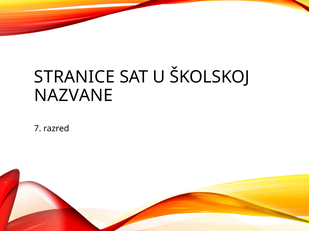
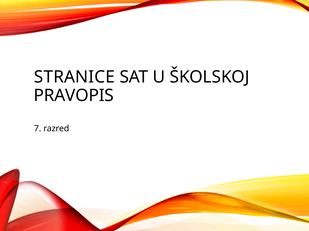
NAZVANE: NAZVANE -> PRAVOPIS
